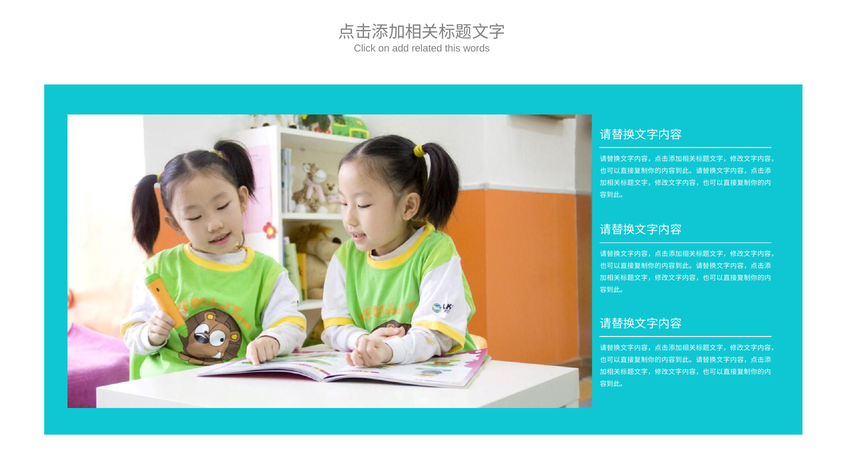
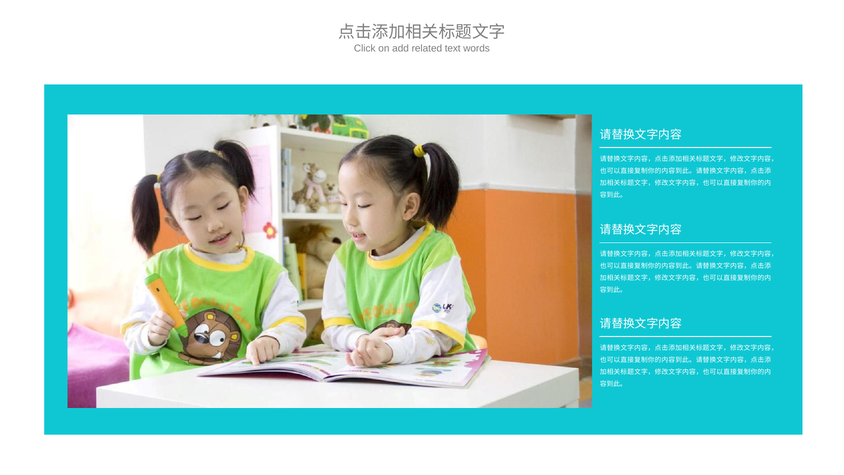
this: this -> text
